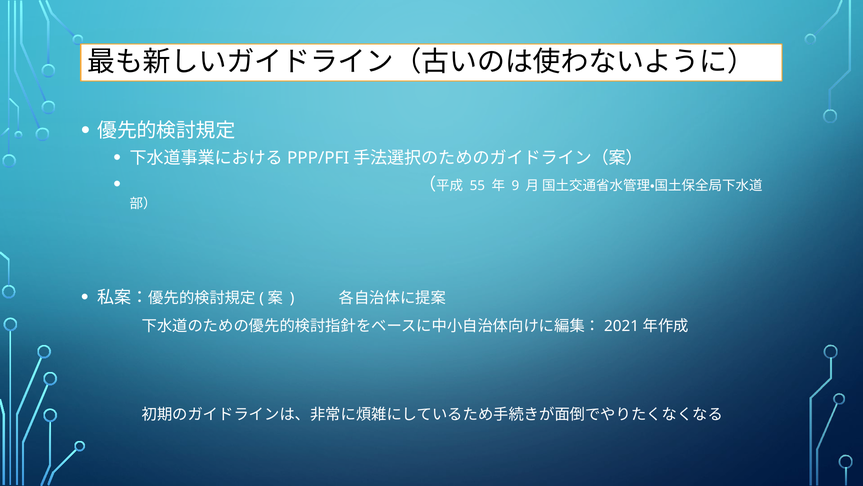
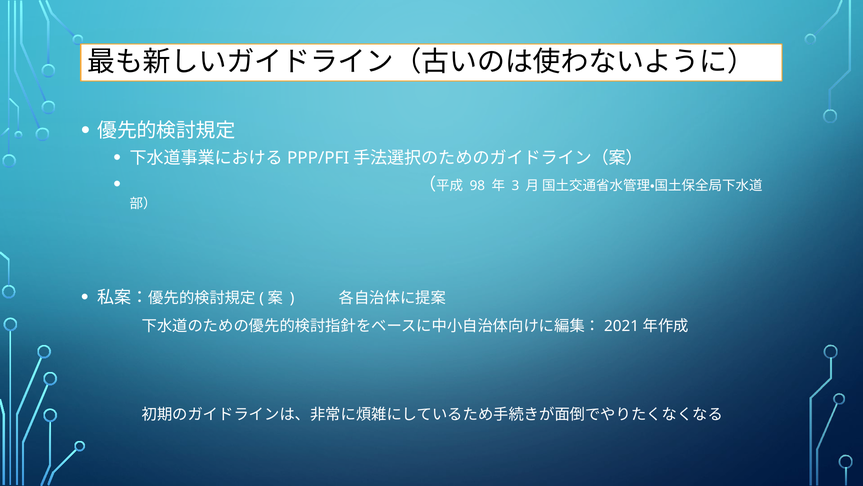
55: 55 -> 98
9: 9 -> 3
